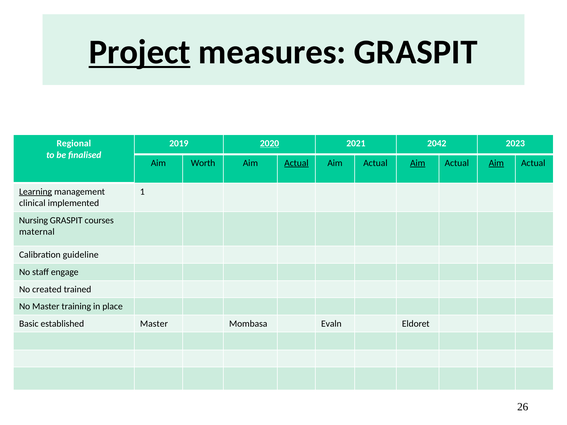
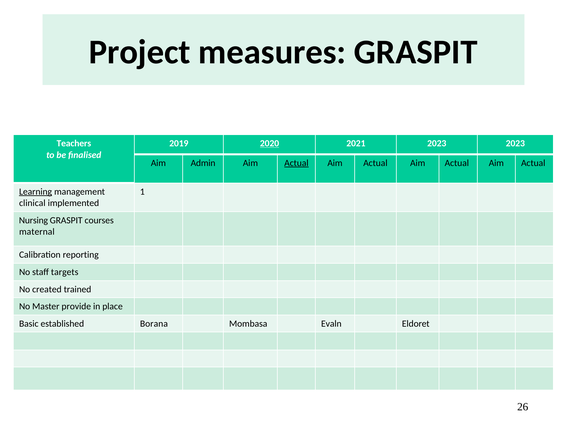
Project underline: present -> none
Regional: Regional -> Teachers
2021 2042: 2042 -> 2023
Worth: Worth -> Admin
Aim at (418, 163) underline: present -> none
Aim at (496, 163) underline: present -> none
guideline: guideline -> reporting
engage: engage -> targets
training: training -> provide
established Master: Master -> Borana
